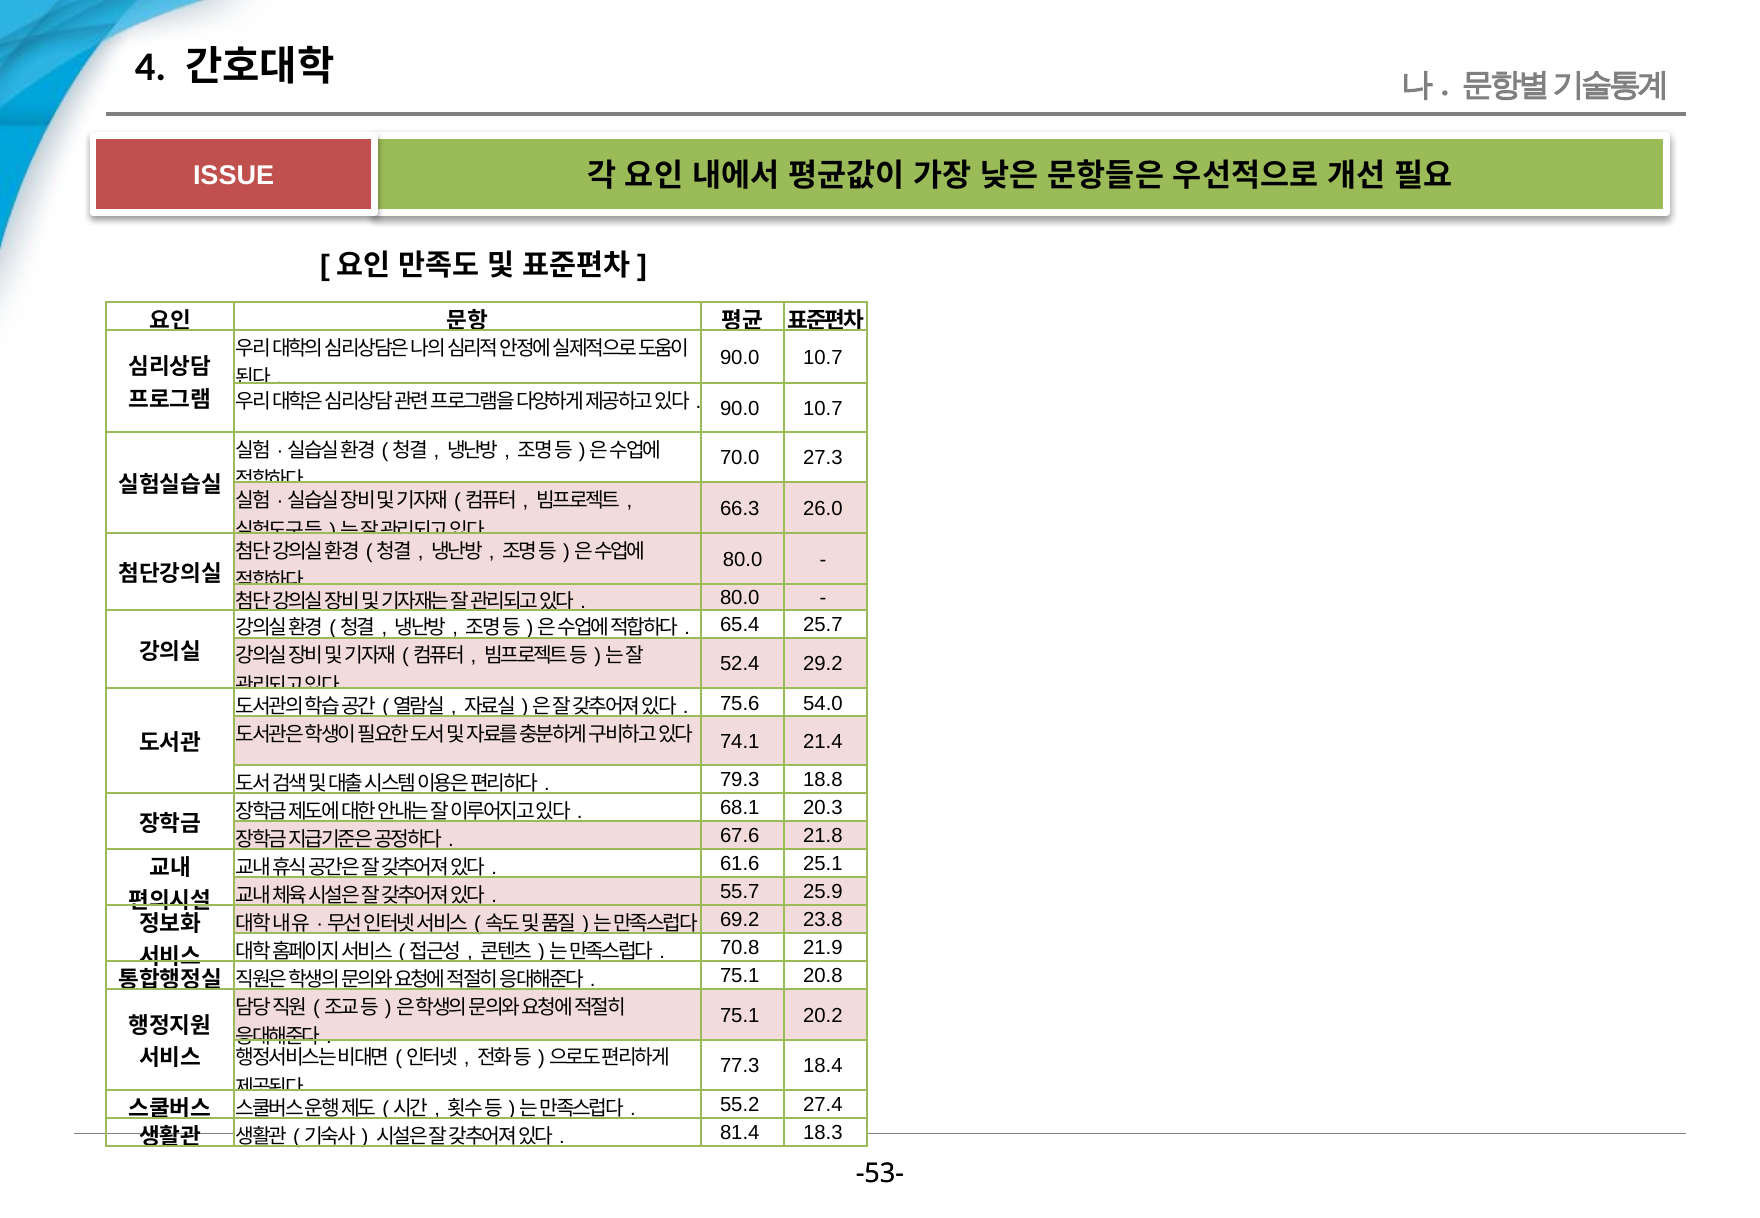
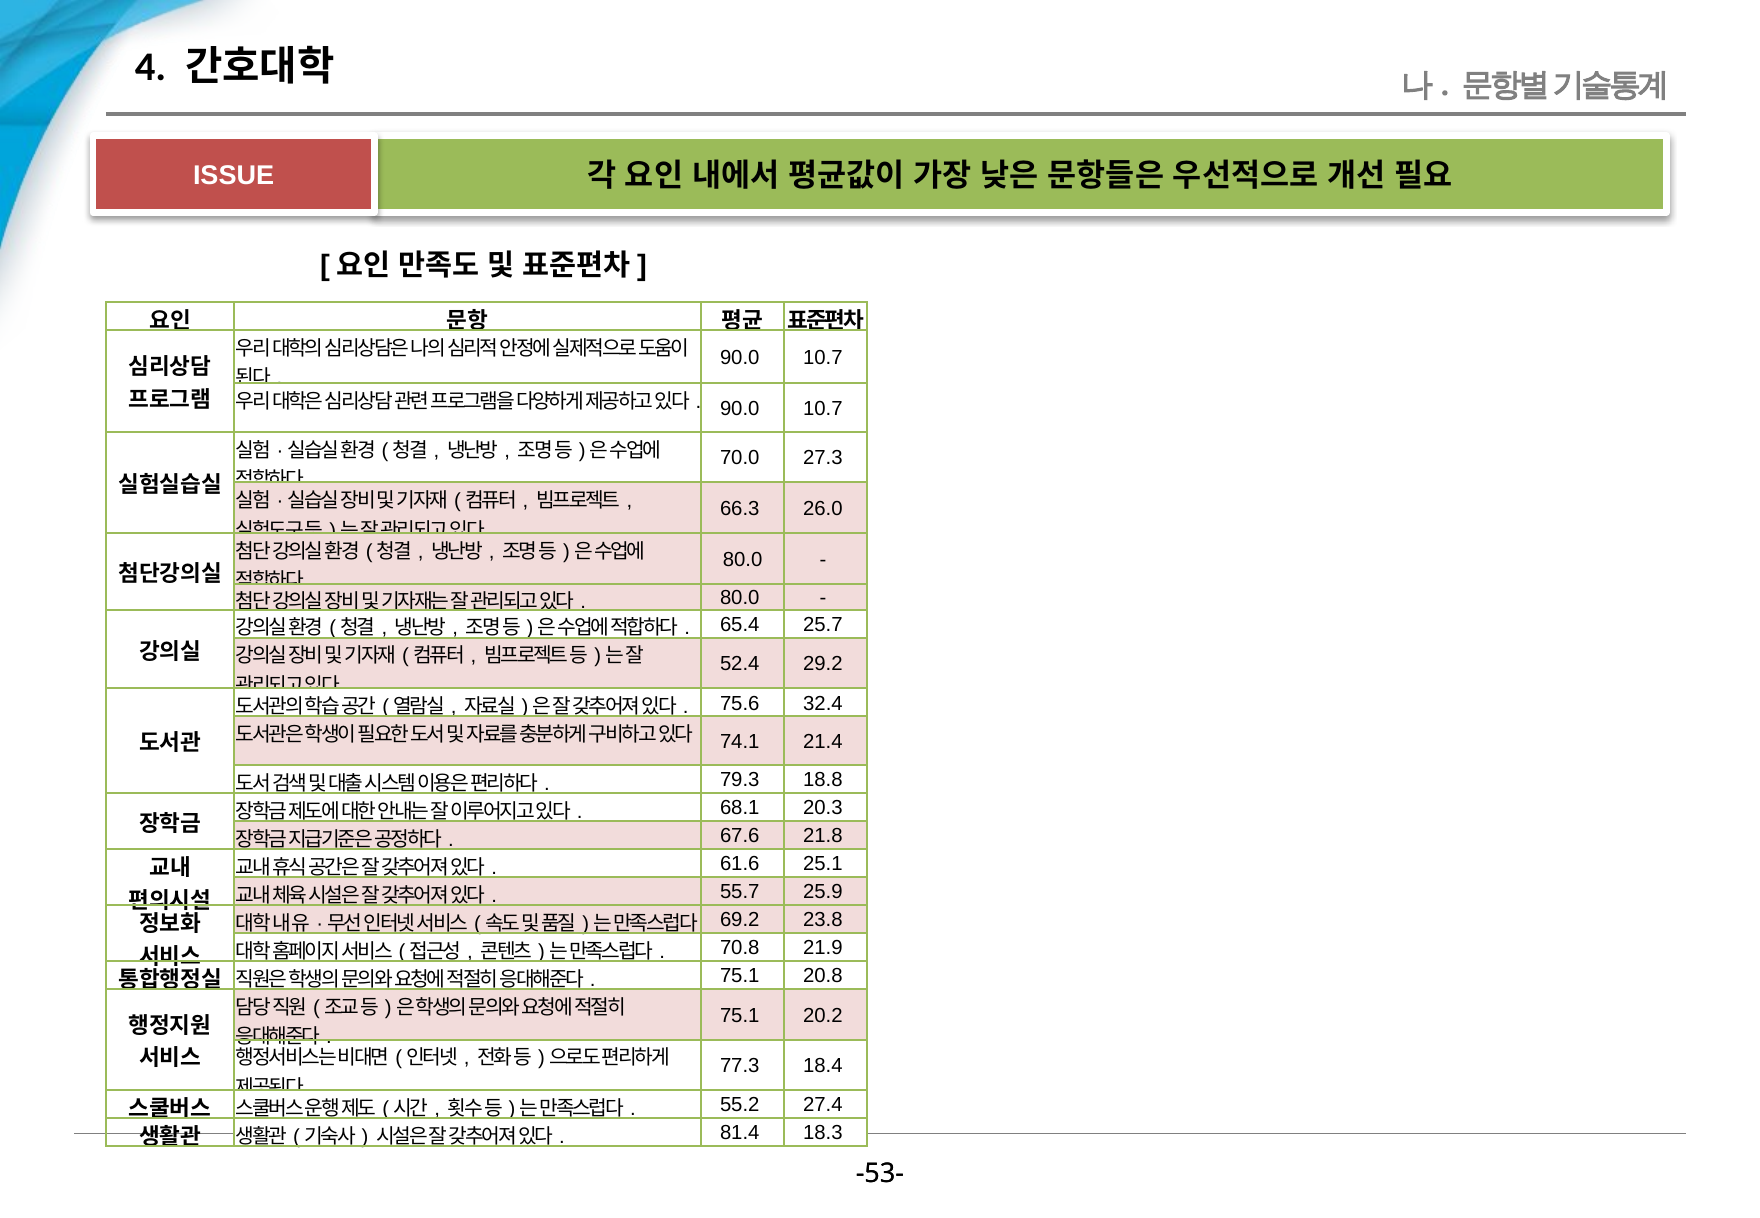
54.0: 54.0 -> 32.4
